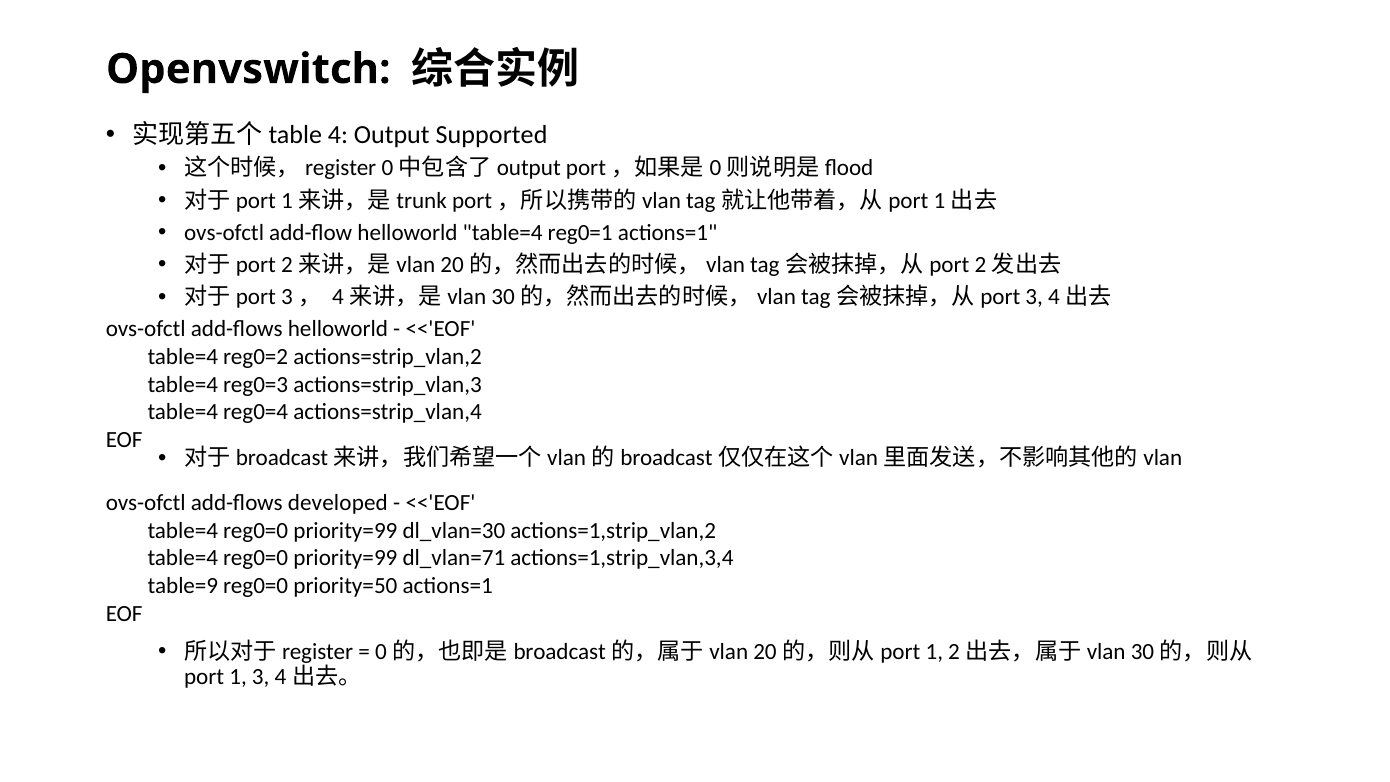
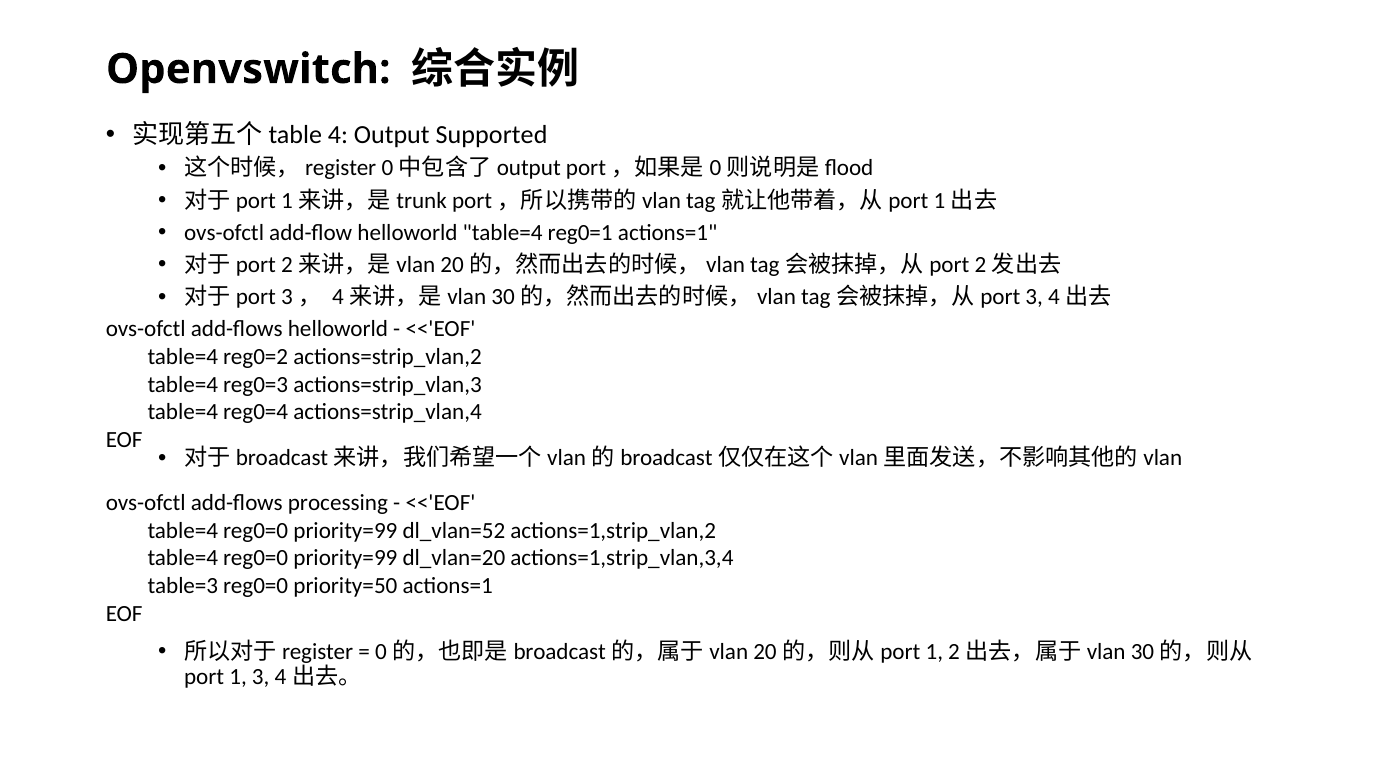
developed: developed -> processing
dl_vlan=30: dl_vlan=30 -> dl_vlan=52
dl_vlan=71: dl_vlan=71 -> dl_vlan=20
table=9: table=9 -> table=3
